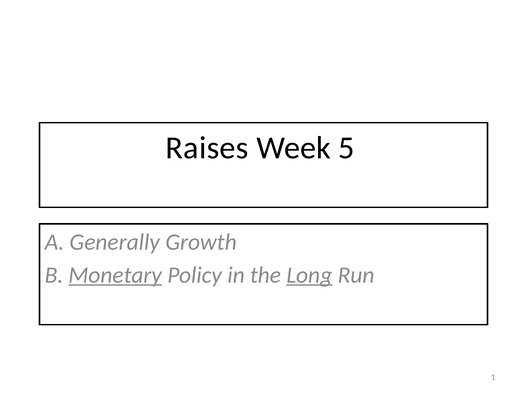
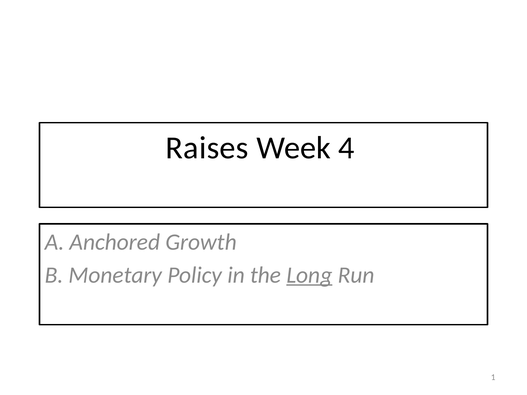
5: 5 -> 4
Generally: Generally -> Anchored
Monetary underline: present -> none
